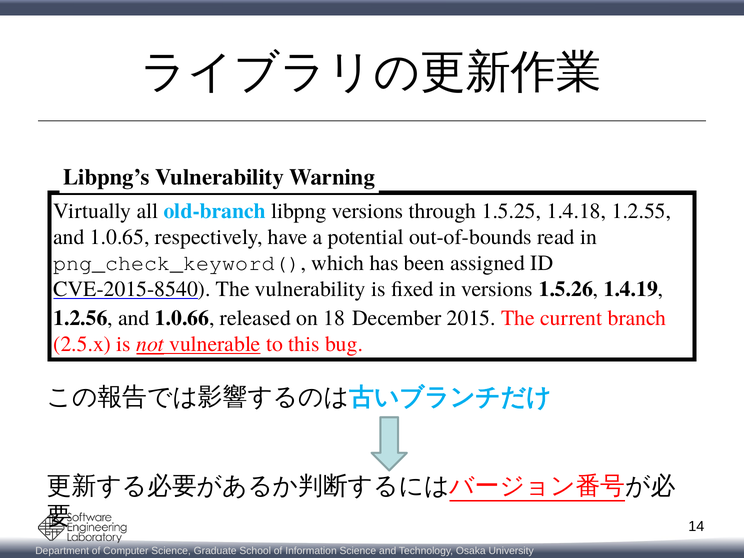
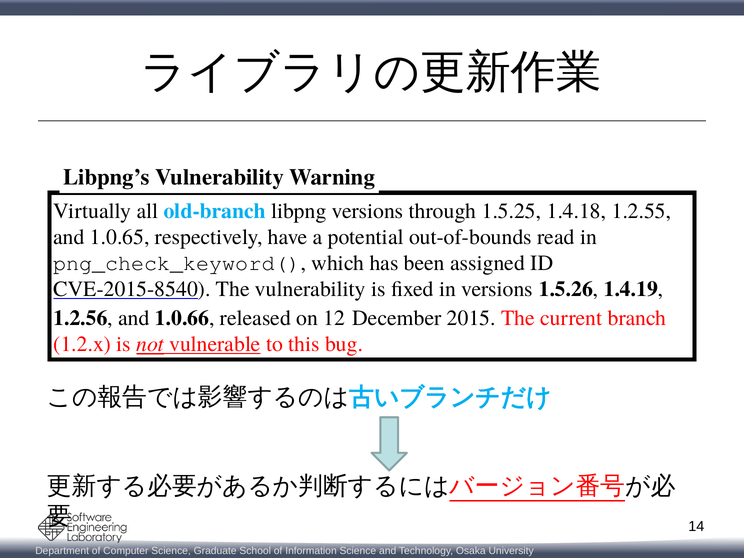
18: 18 -> 12
2.5.x: 2.5.x -> 1.2.x
